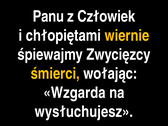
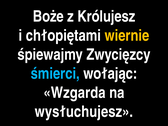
Panu: Panu -> Boże
Człowiek: Człowiek -> Królujesz
śmierci colour: yellow -> light blue
